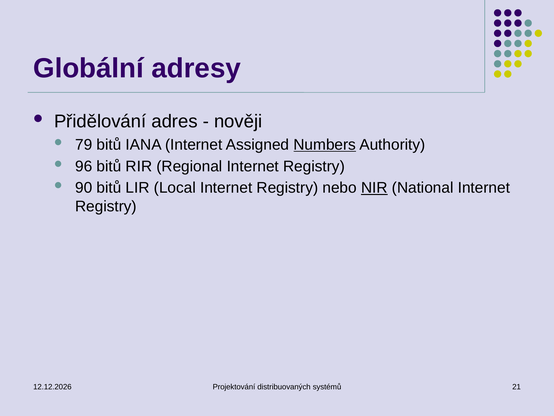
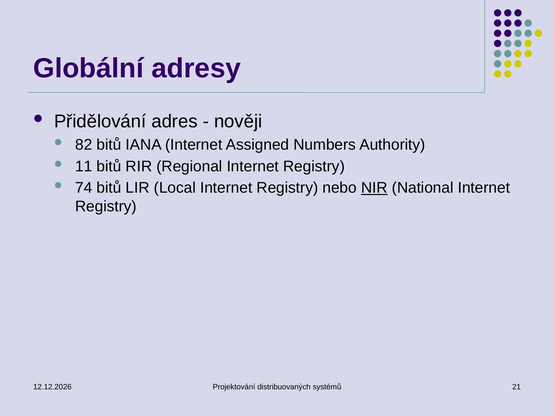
79: 79 -> 82
Numbers underline: present -> none
96: 96 -> 11
90: 90 -> 74
